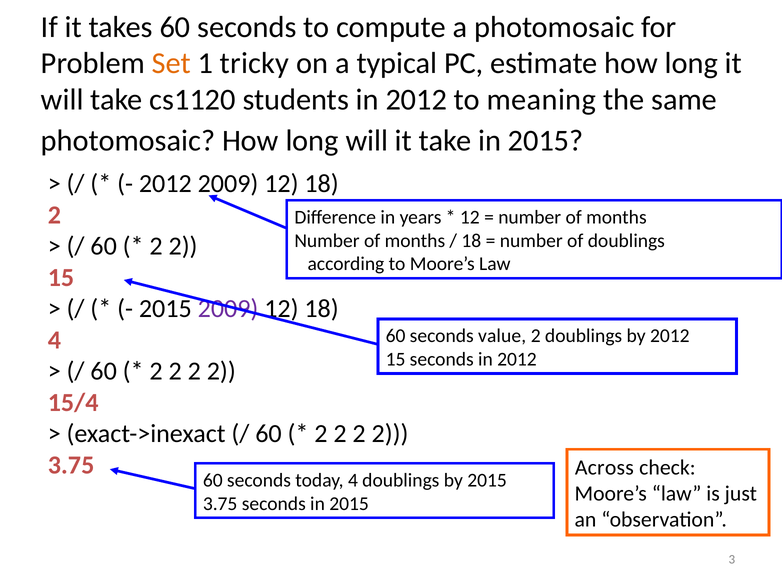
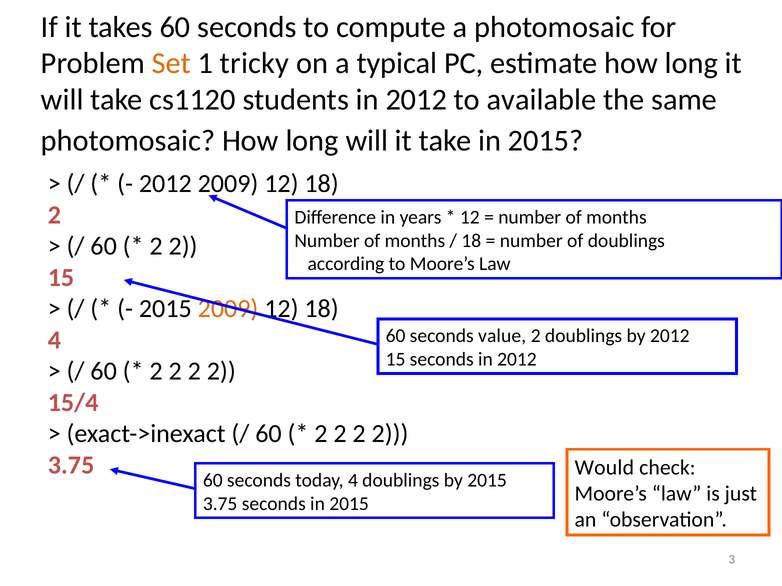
meaning: meaning -> available
2009 at (228, 309) colour: purple -> orange
Across: Across -> Would
